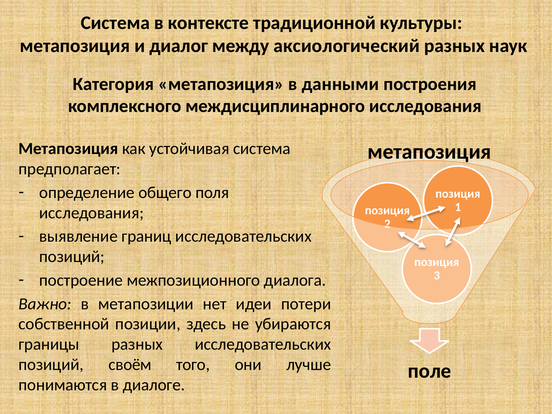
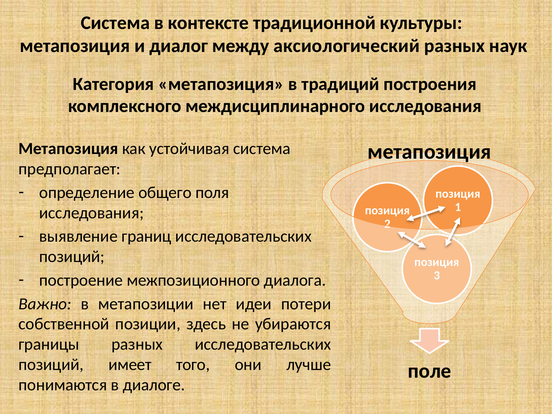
данными: данными -> традиций
своём: своём -> имеет
